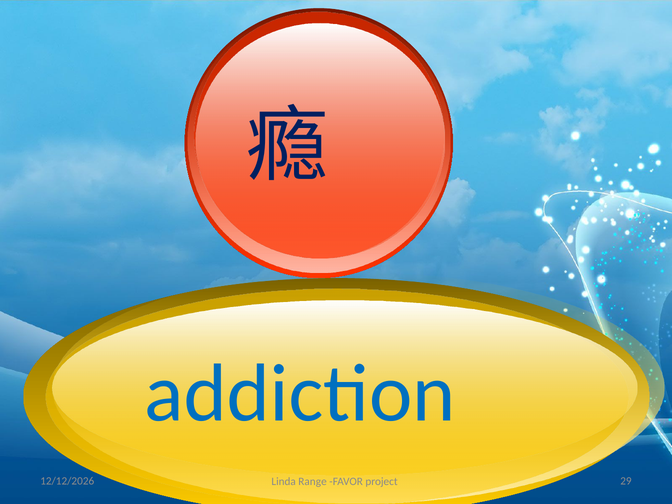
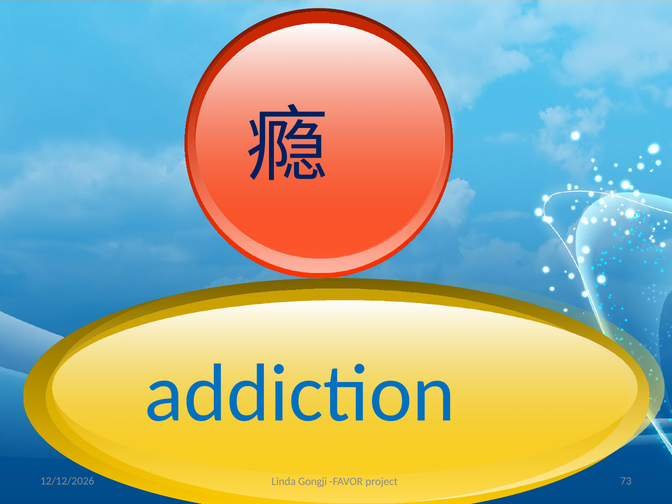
Range: Range -> Gongji
29: 29 -> 73
